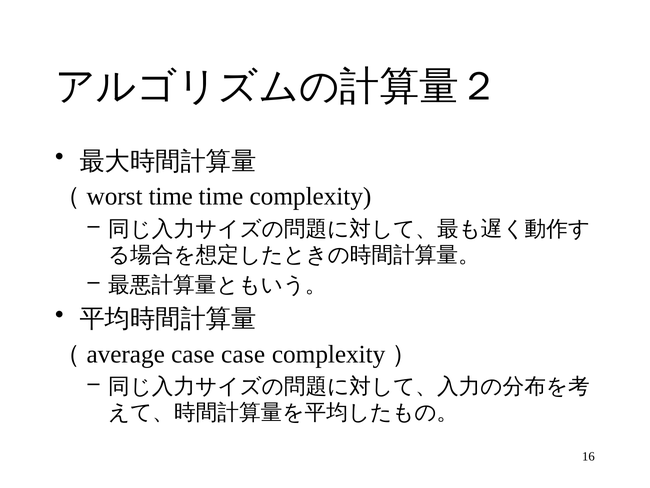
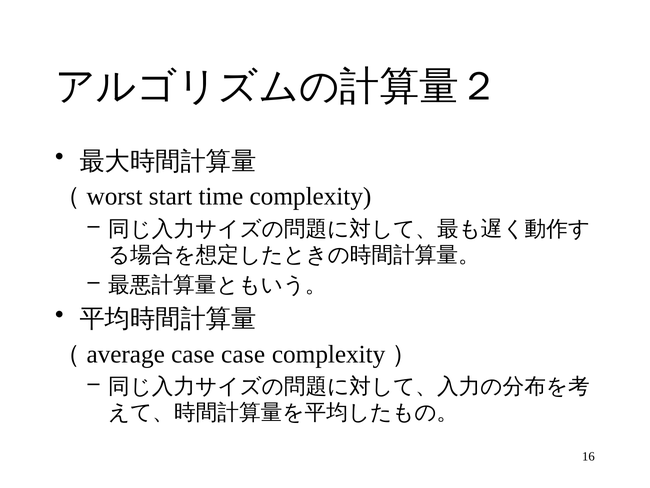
time at (171, 196): time -> start
